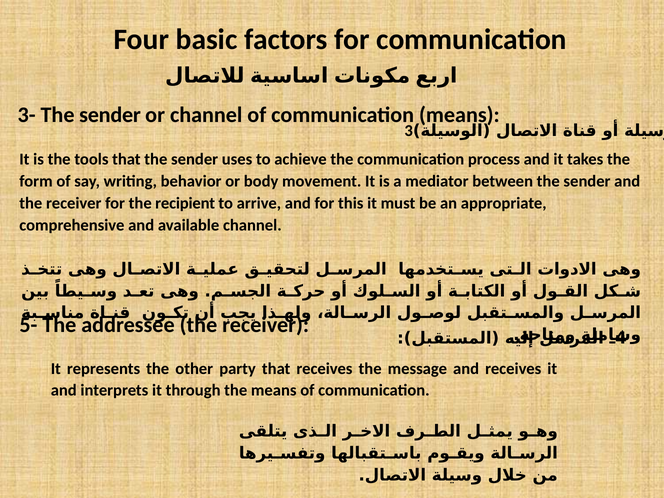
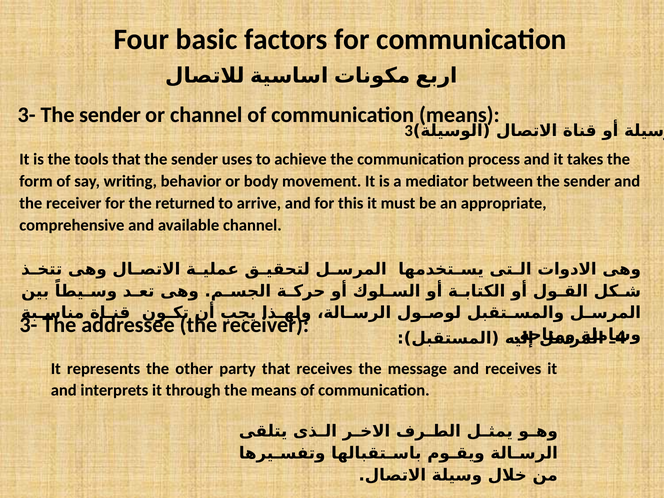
recipient: recipient -> returned
5- at (28, 325): 5- -> 3-
